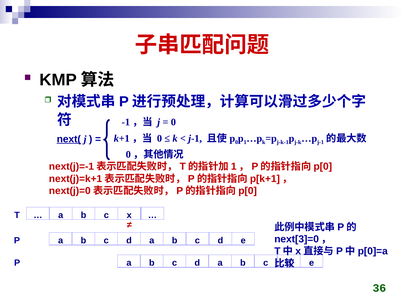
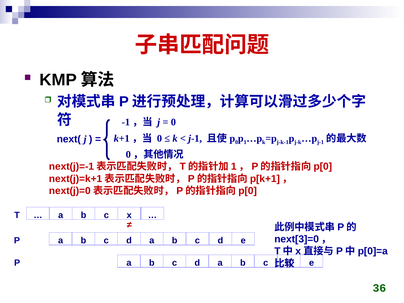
next( underline: present -> none
